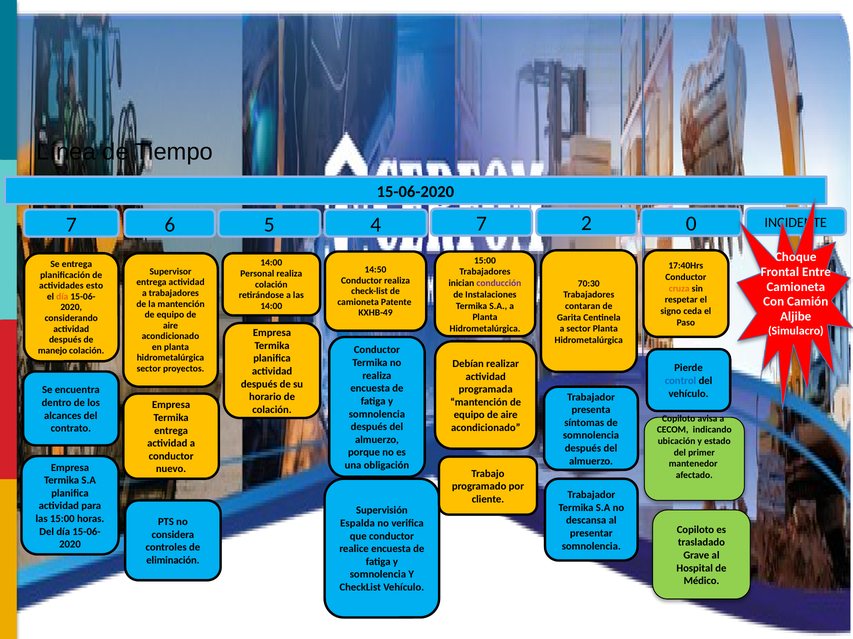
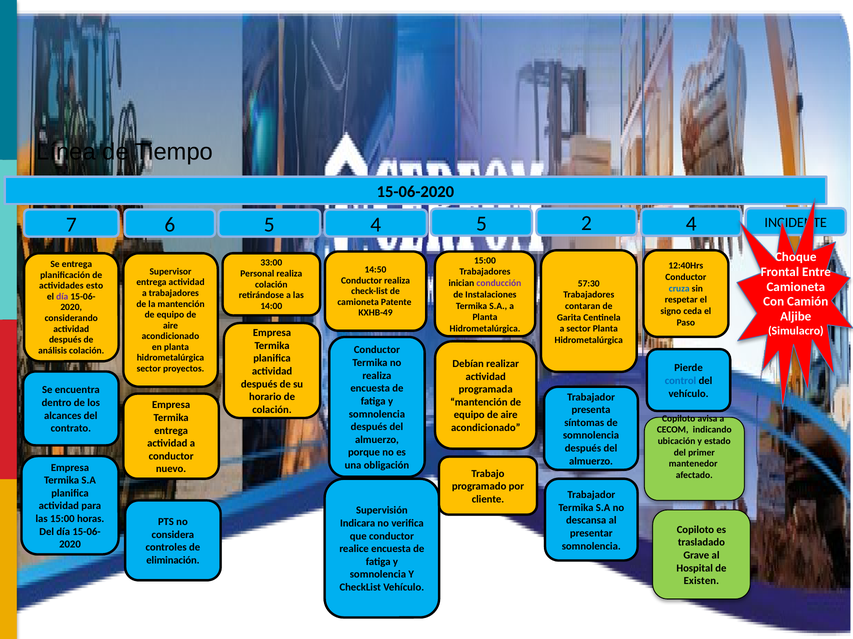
4 7: 7 -> 5
2 0: 0 -> 4
14:00 at (271, 263): 14:00 -> 33:00
17:40Hrs: 17:40Hrs -> 12:40Hrs
70:30: 70:30 -> 57:30
cruza colour: orange -> blue
día at (62, 297) colour: orange -> purple
manejo: manejo -> análisis
Espalda: Espalda -> Indicara
Médico: Médico -> Existen
